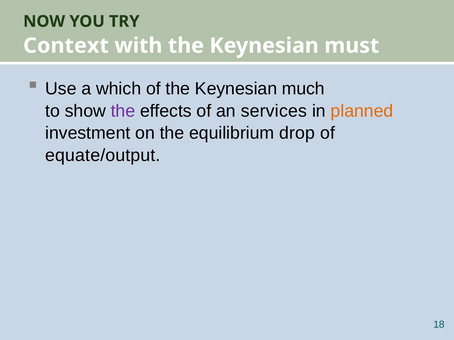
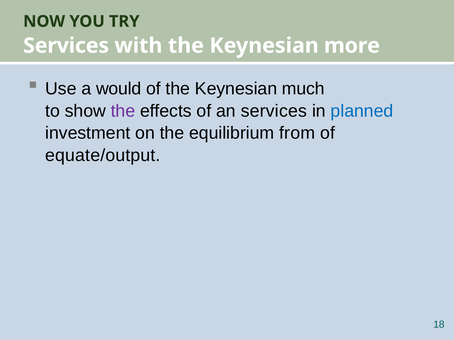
Context at (66, 46): Context -> Services
must: must -> more
which: which -> would
planned colour: orange -> blue
drop: drop -> from
